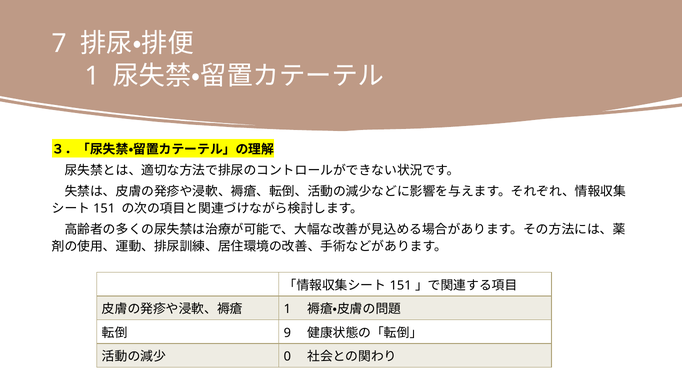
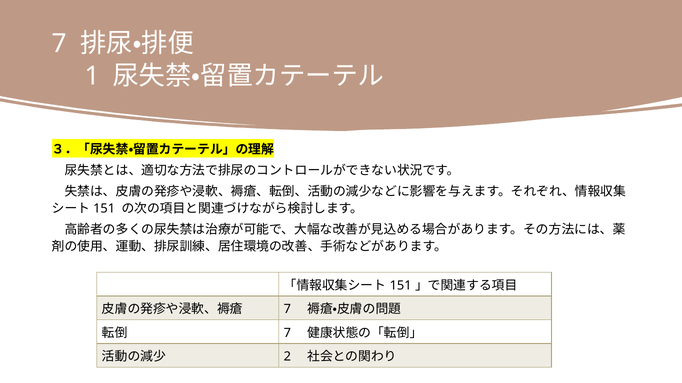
1 at (287, 310): 1 -> 7
9 at (287, 333): 9 -> 7
0: 0 -> 2
